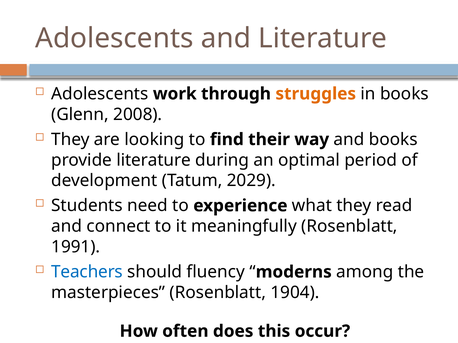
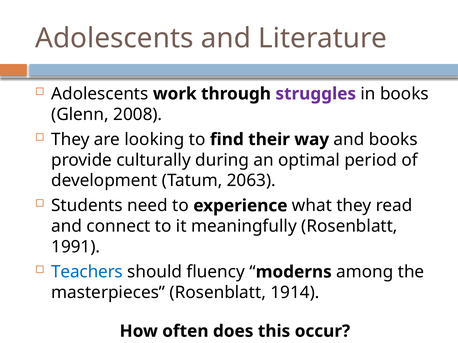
struggles colour: orange -> purple
provide literature: literature -> culturally
2029: 2029 -> 2063
1904: 1904 -> 1914
